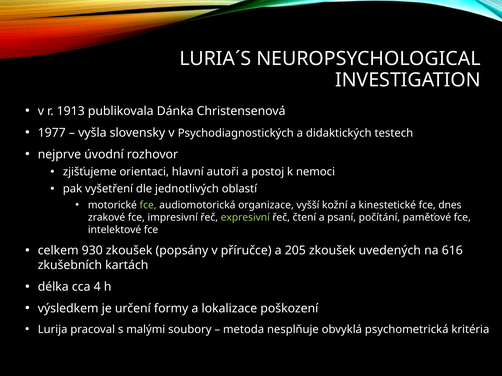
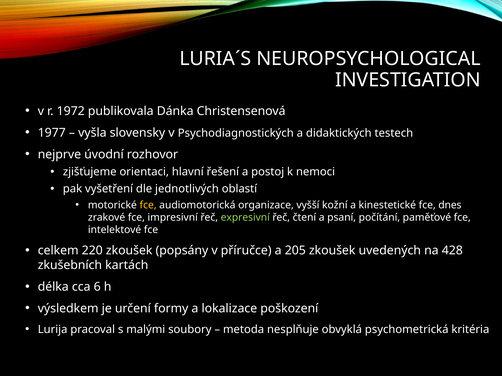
1913: 1913 -> 1972
autoři: autoři -> řešení
fce at (148, 206) colour: light green -> yellow
930: 930 -> 220
616: 616 -> 428
4: 4 -> 6
